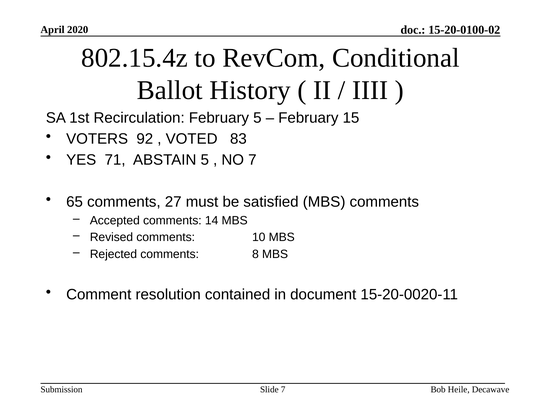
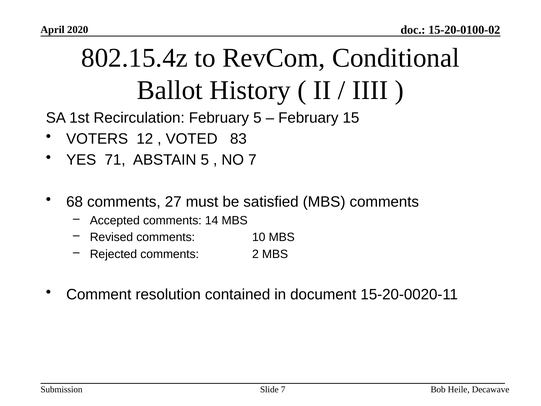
92: 92 -> 12
65: 65 -> 68
8: 8 -> 2
